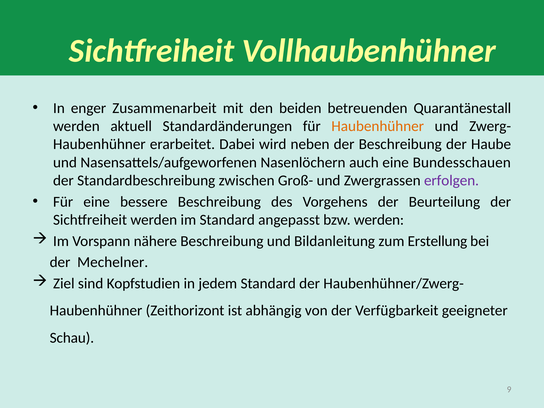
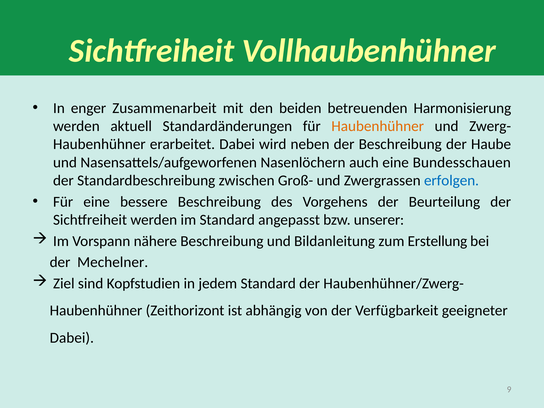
Quarantänestall: Quarantänestall -> Harmonisierung
erfolgen colour: purple -> blue
bzw werden: werden -> unserer
Schau at (72, 338): Schau -> Dabei
